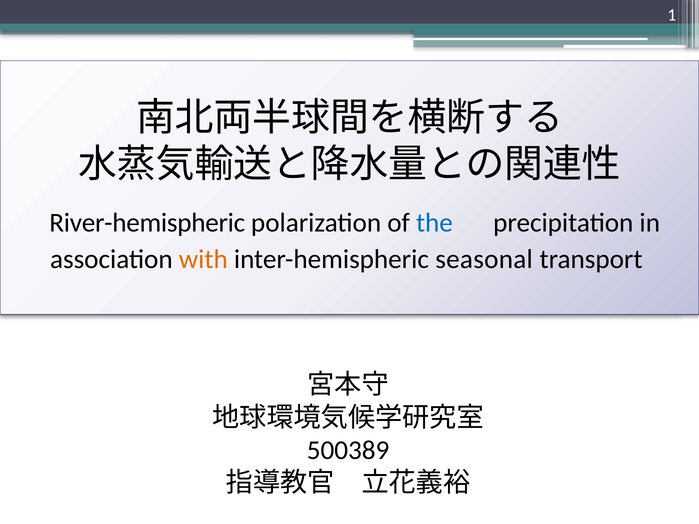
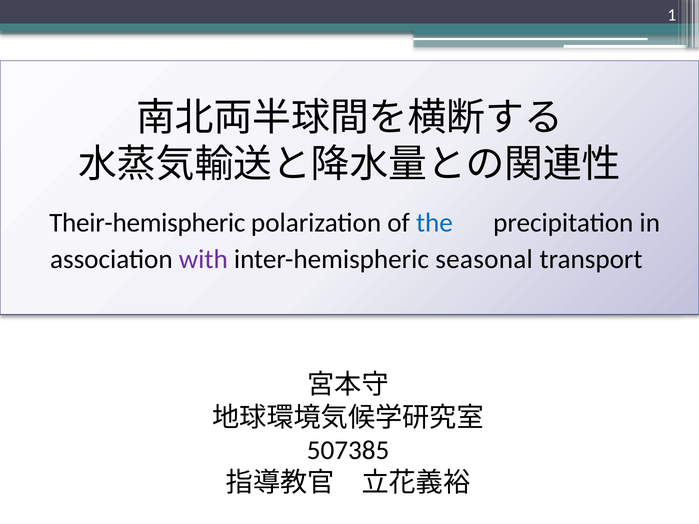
River-hemispheric: River-hemispheric -> Their-hemispheric
with colour: orange -> purple
500389: 500389 -> 507385
